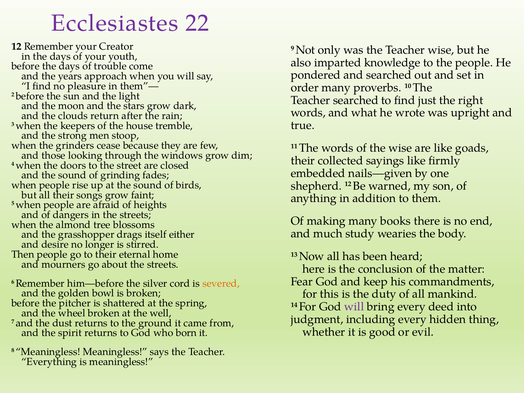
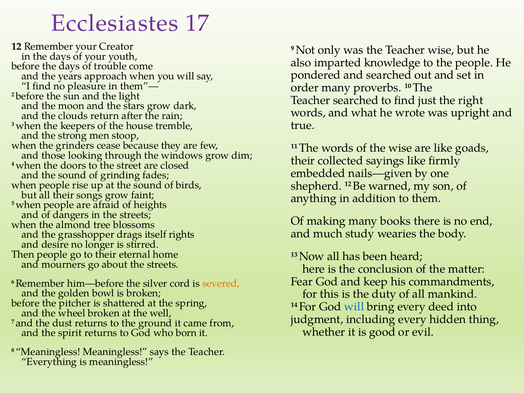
22: 22 -> 17
either: either -> rights
will at (354, 307) colour: purple -> blue
